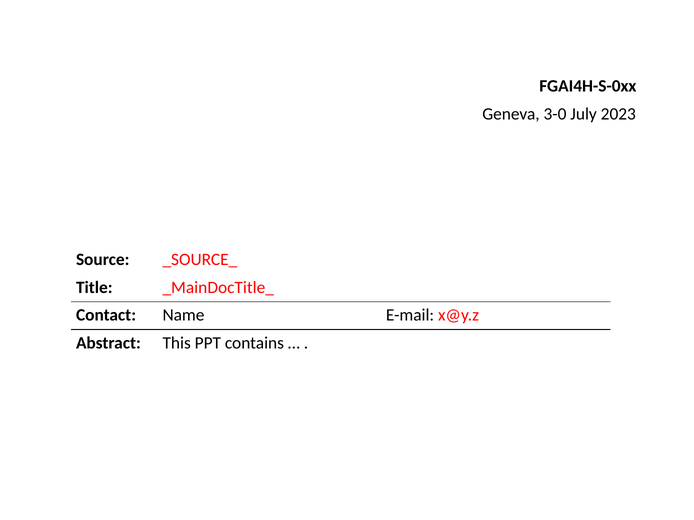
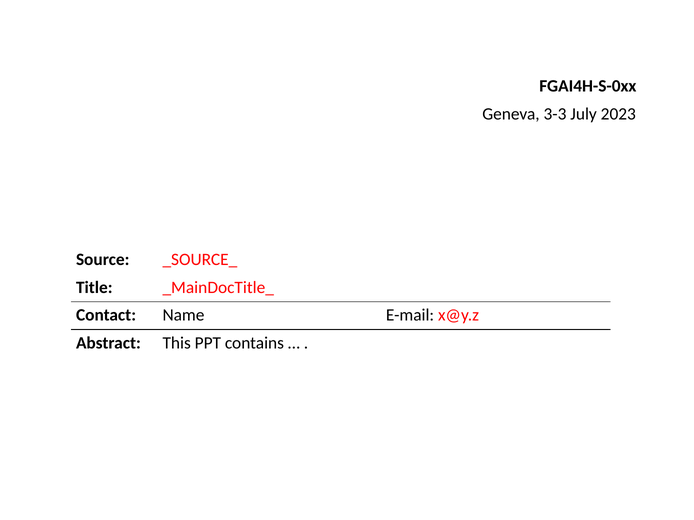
3-0: 3-0 -> 3-3
